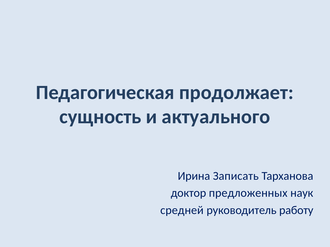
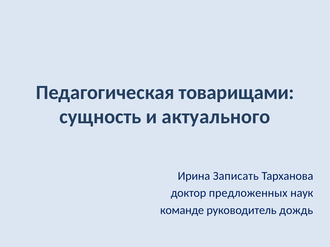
продолжает: продолжает -> товарищами
средней: средней -> команде
работу: работу -> дождь
